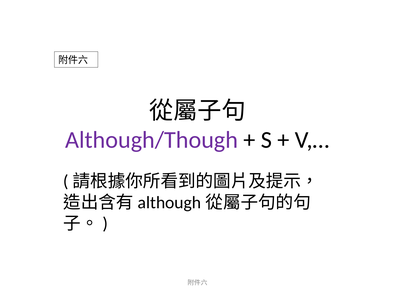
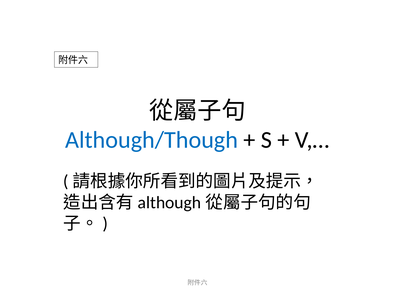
Although/Though colour: purple -> blue
